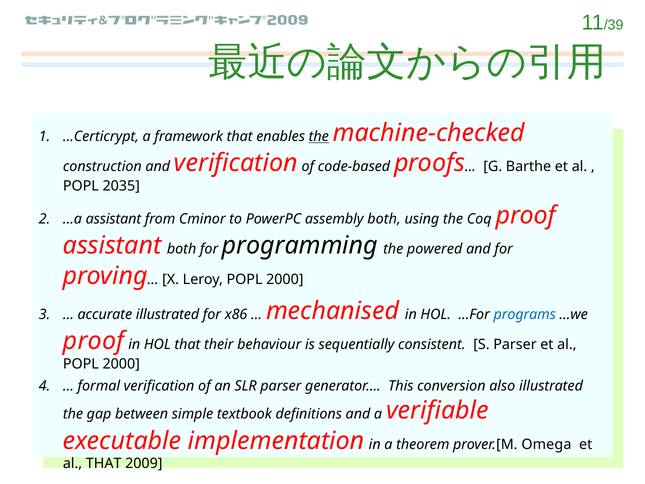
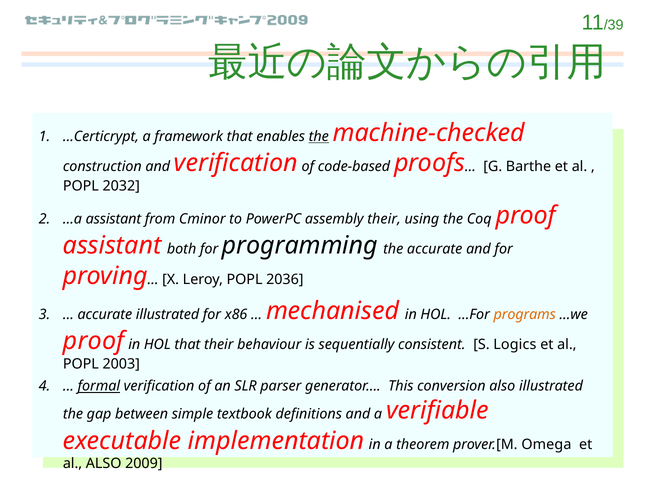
2035: 2035 -> 2032
assembly both: both -> their
the powered: powered -> accurate
Leroy POPL 2000: 2000 -> 2036
programs colour: blue -> orange
S Parser: Parser -> Logics
2000 at (121, 364): 2000 -> 2003
formal underline: none -> present
al THAT: THAT -> ALSO
